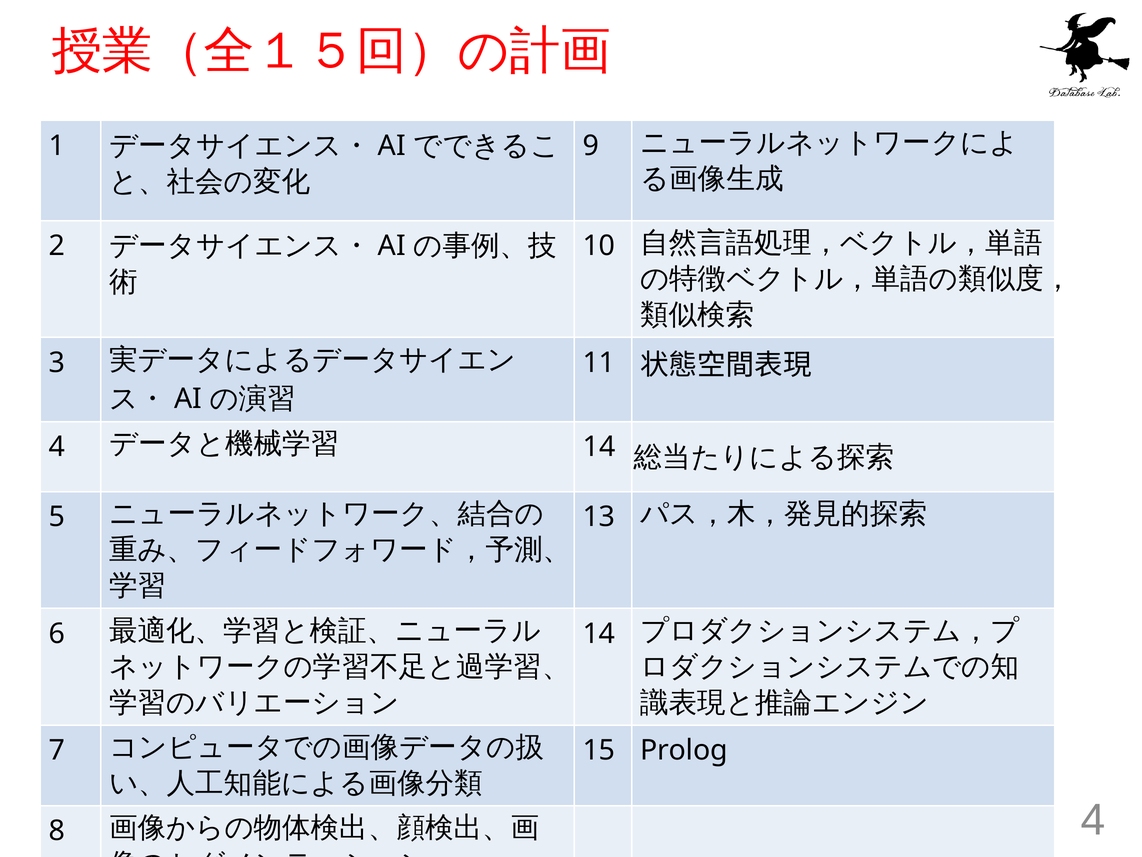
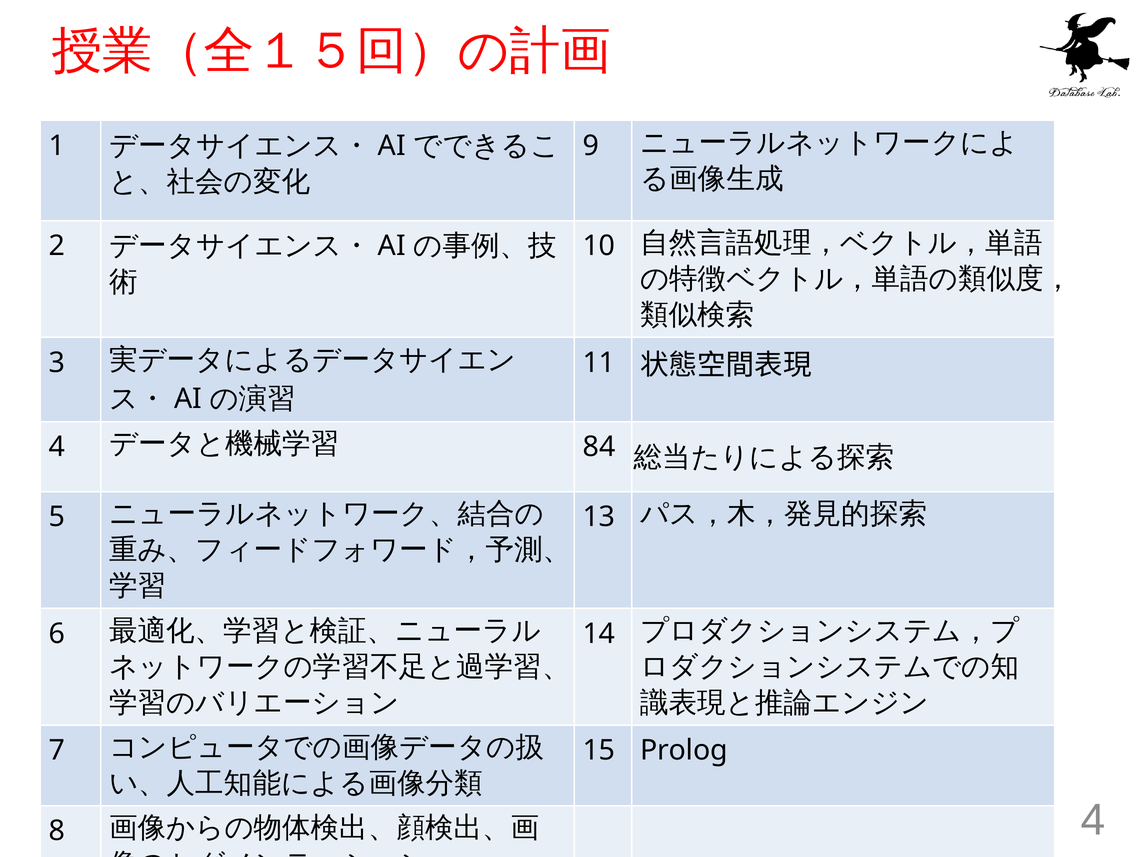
14 at (599, 447): 14 -> 84
